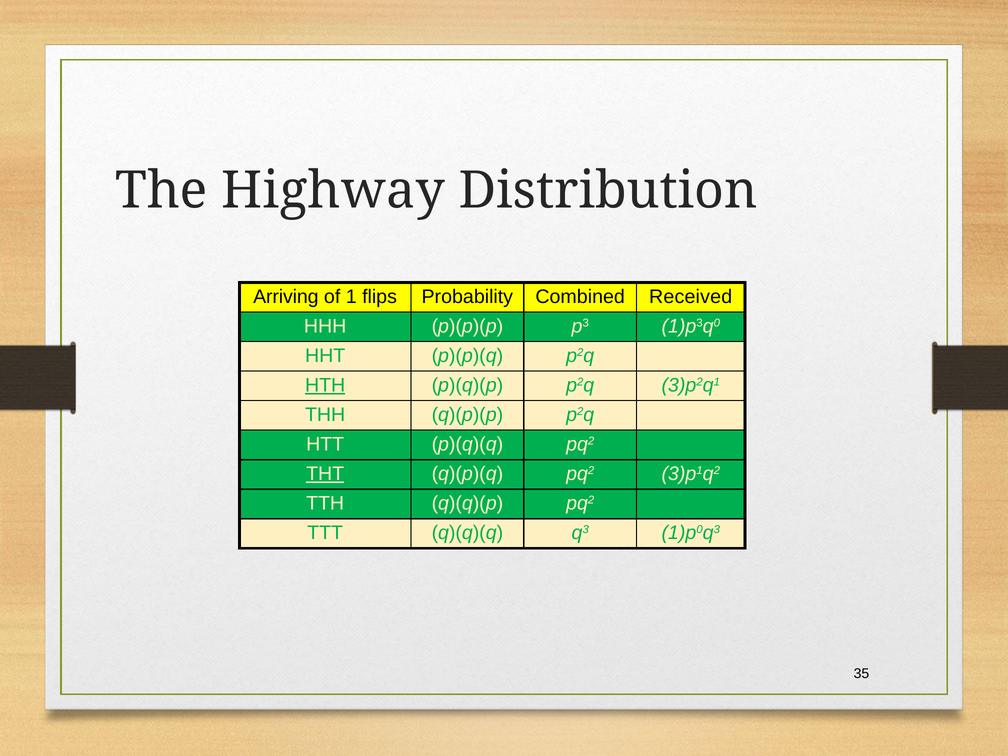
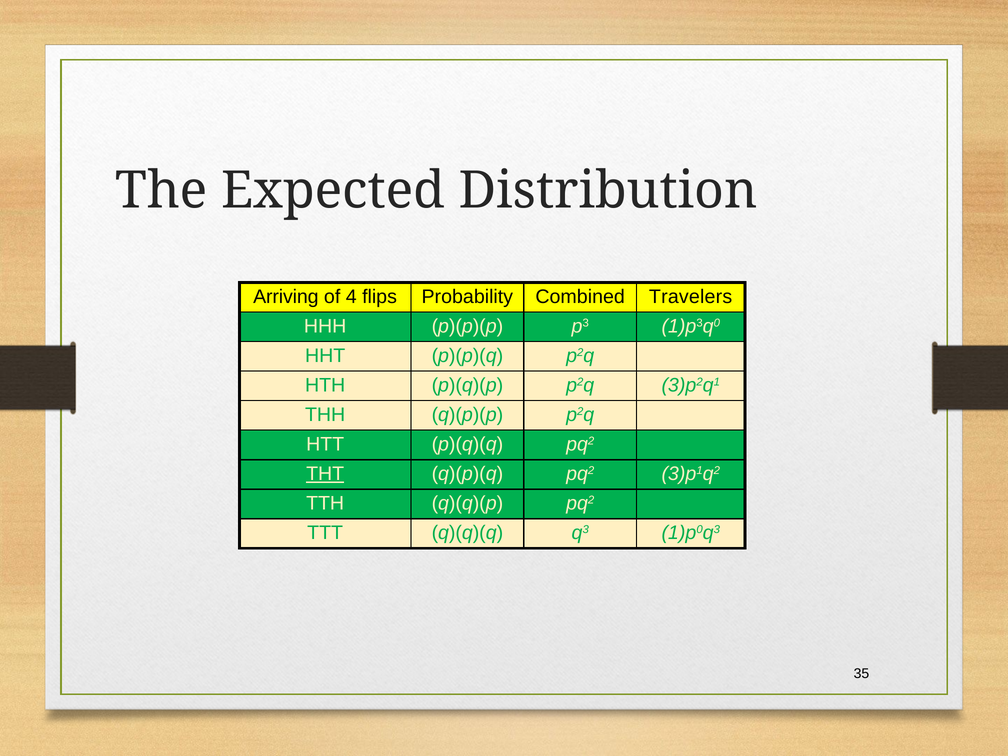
Highway: Highway -> Expected
1: 1 -> 4
Received: Received -> Travelers
HTH underline: present -> none
